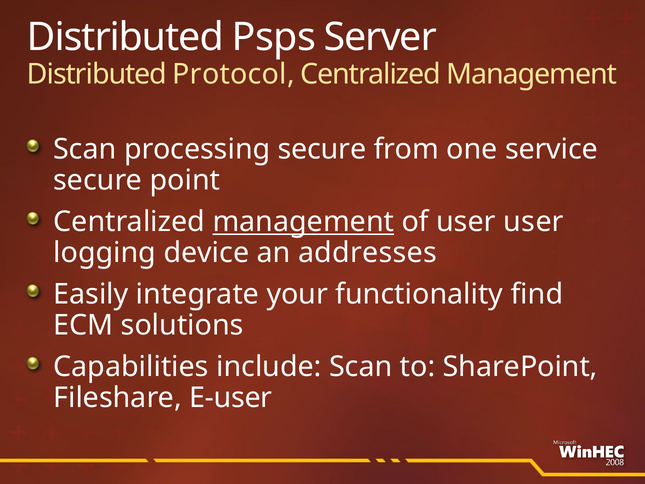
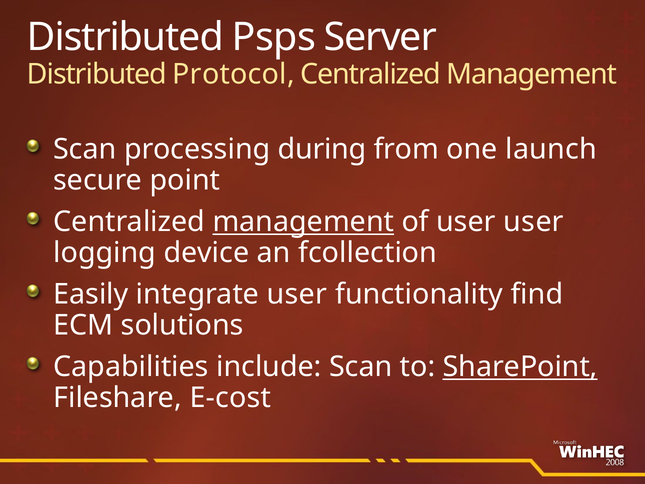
processing secure: secure -> during
service: service -> launch
addresses: addresses -> fcollection
integrate your: your -> user
SharePoint underline: none -> present
E-user: E-user -> E-cost
